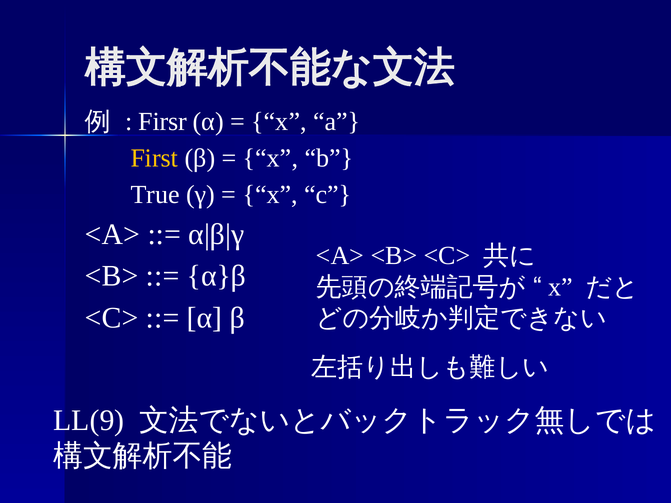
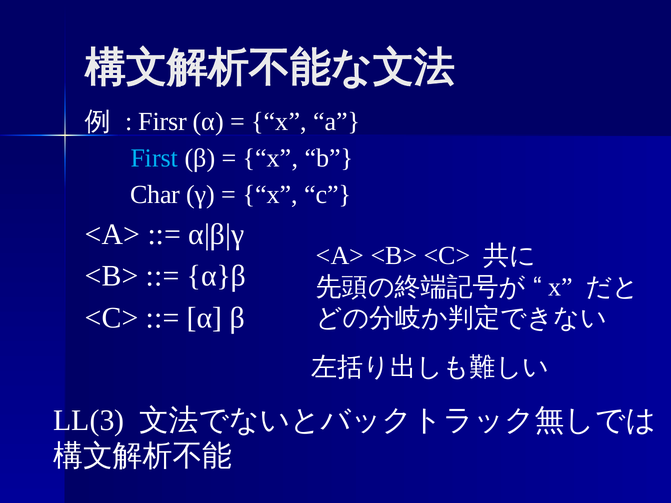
First colour: yellow -> light blue
True: True -> Char
LL(9: LL(9 -> LL(3
